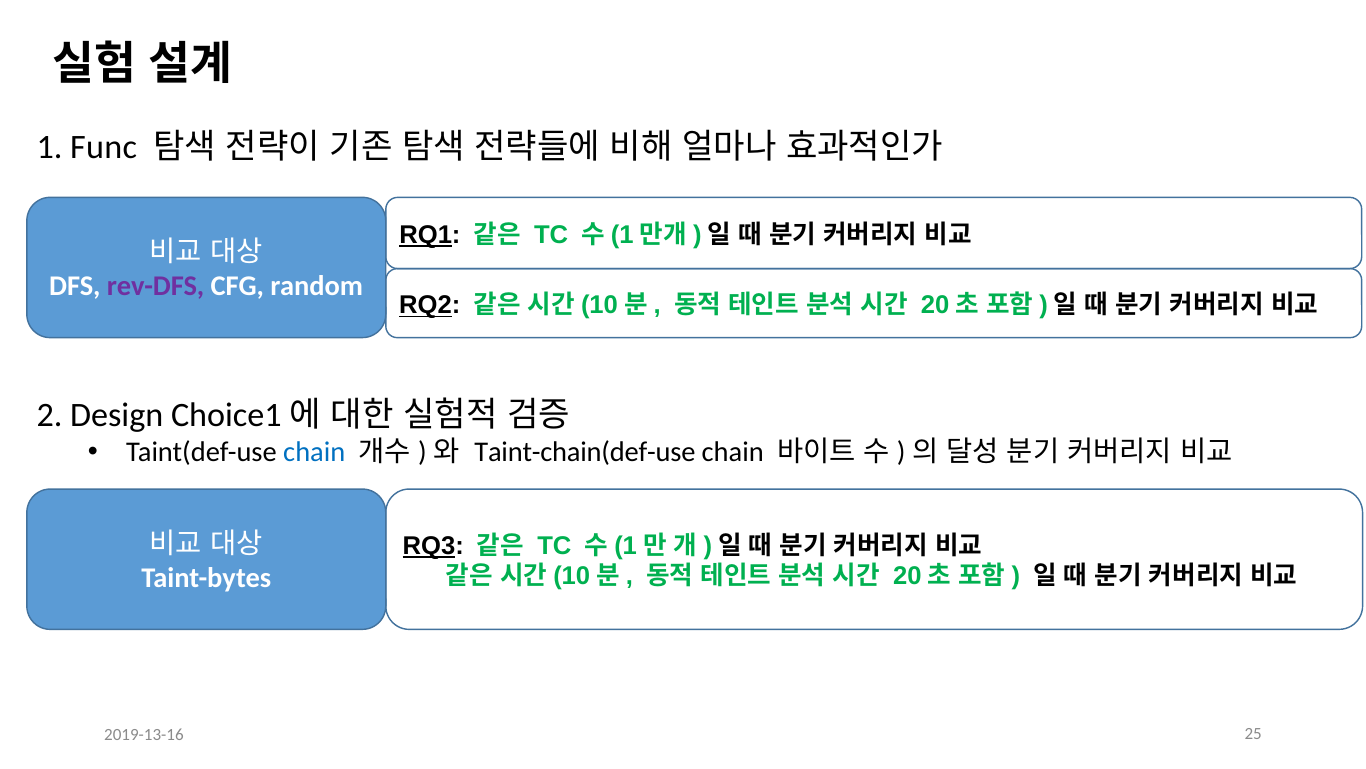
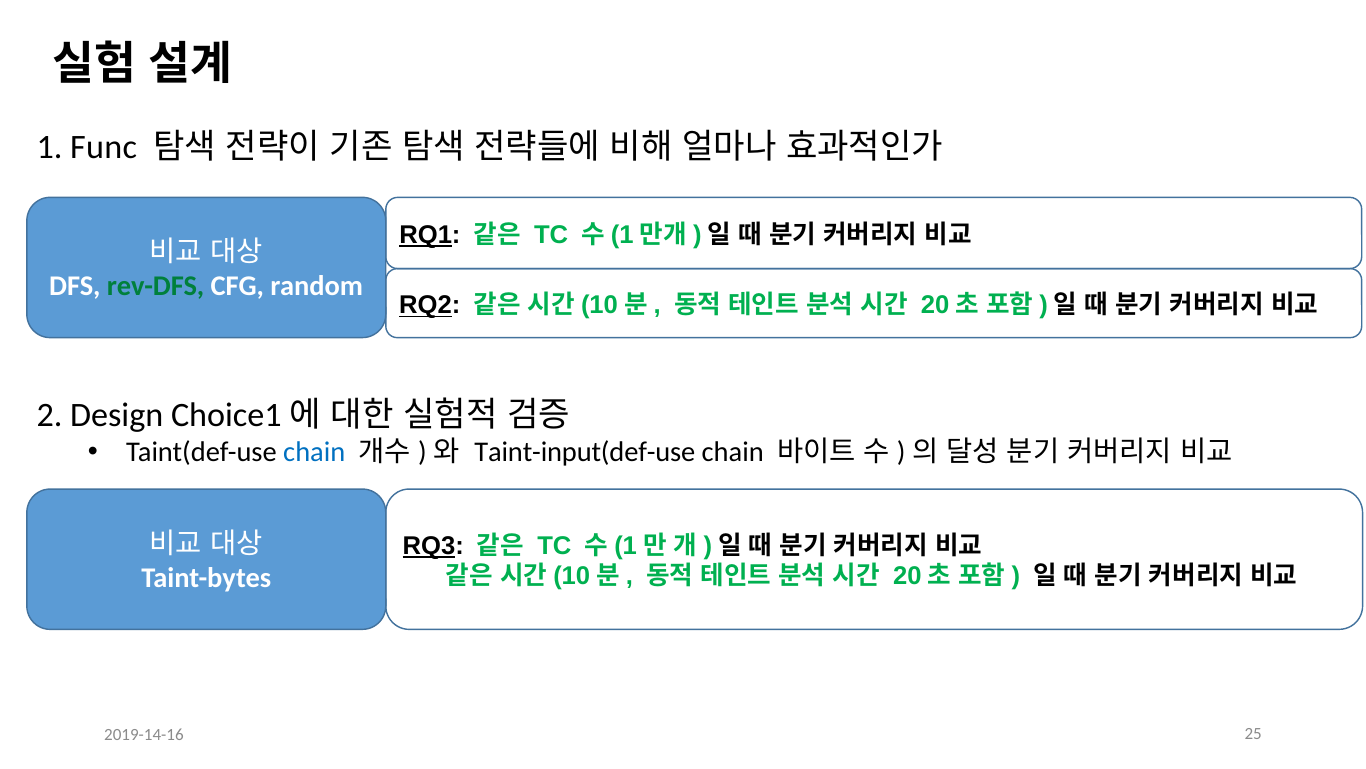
rev-DFS colour: purple -> green
Taint-chain(def-use: Taint-chain(def-use -> Taint-input(def-use
2019-13-16: 2019-13-16 -> 2019-14-16
